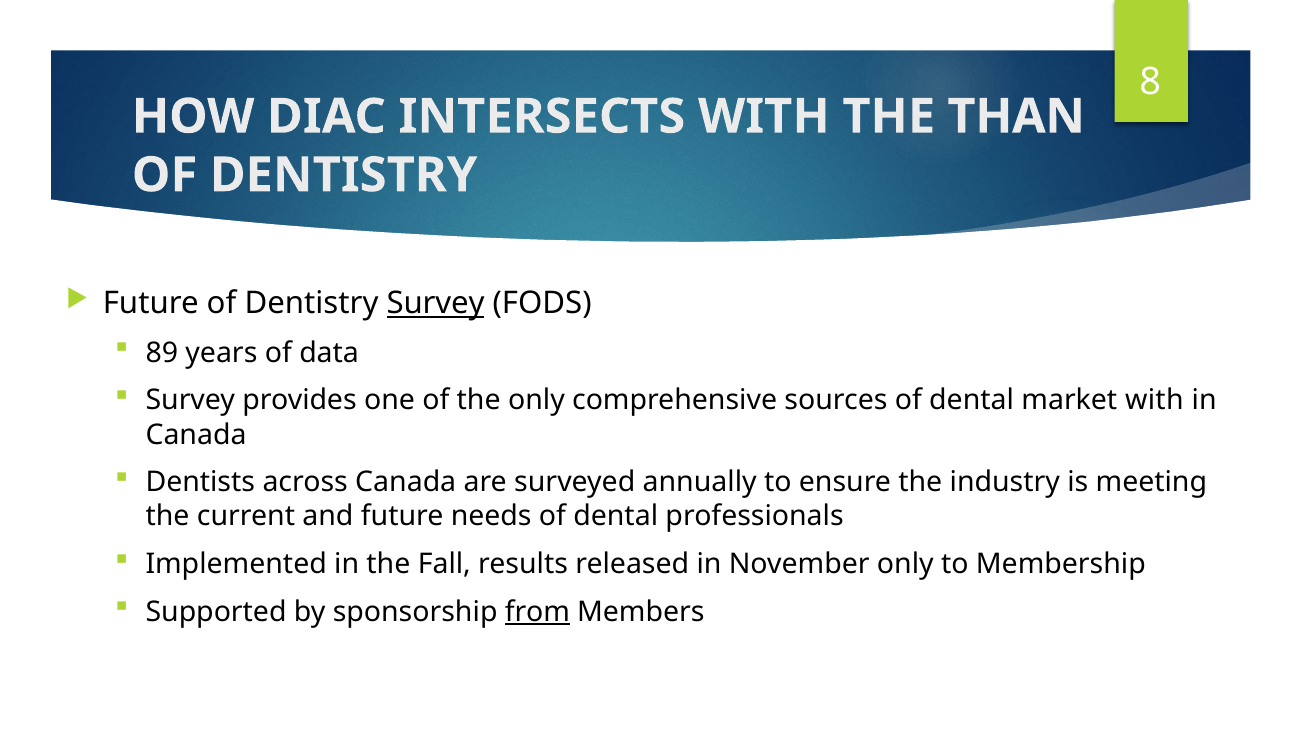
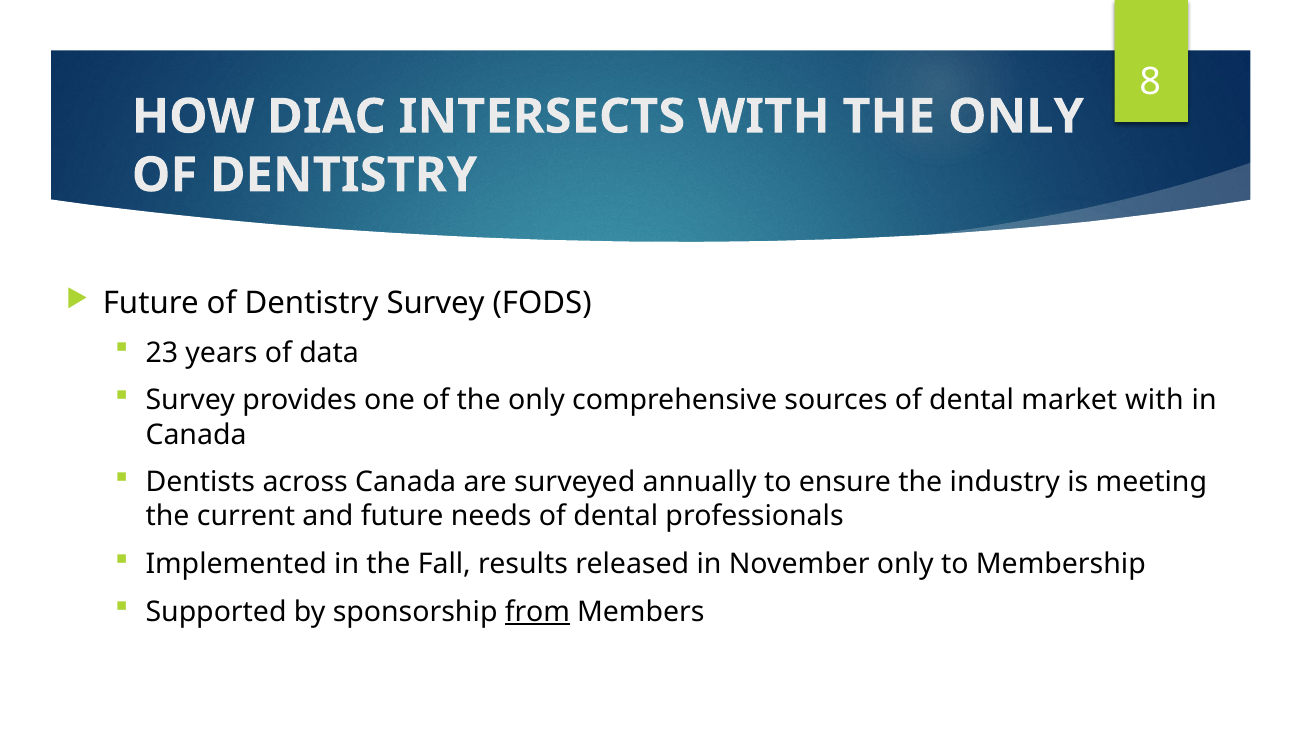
WITH THE THAN: THAN -> ONLY
Survey at (436, 304) underline: present -> none
89: 89 -> 23
